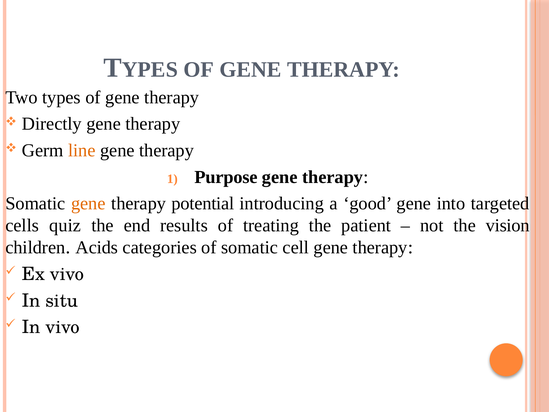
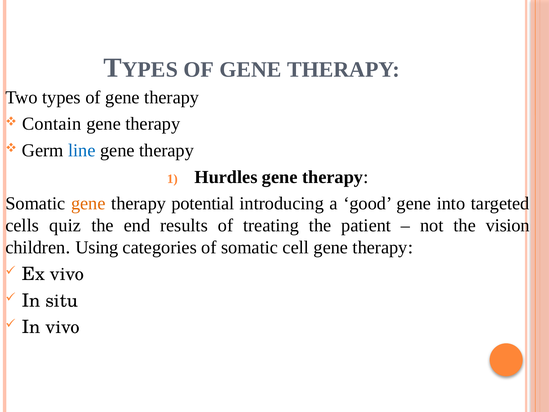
Directly: Directly -> Contain
line colour: orange -> blue
Purpose: Purpose -> Hurdles
Acids: Acids -> Using
